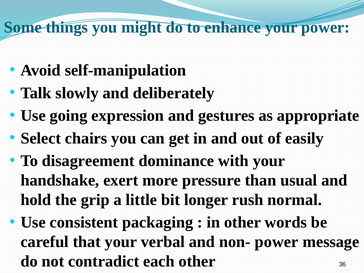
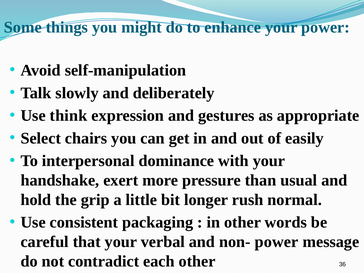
going: going -> think
disagreement: disagreement -> interpersonal
